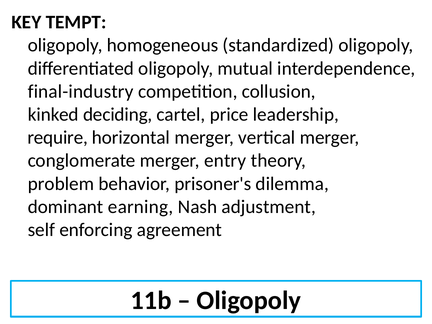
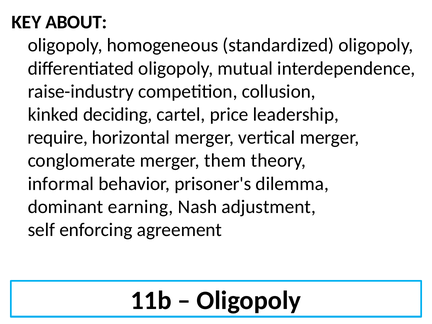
TEMPT: TEMPT -> ABOUT
final-industry: final-industry -> raise-industry
entry: entry -> them
problem: problem -> informal
